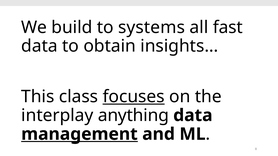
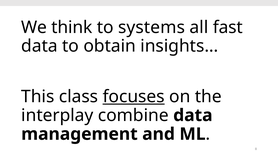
build: build -> think
anything: anything -> combine
management underline: present -> none
